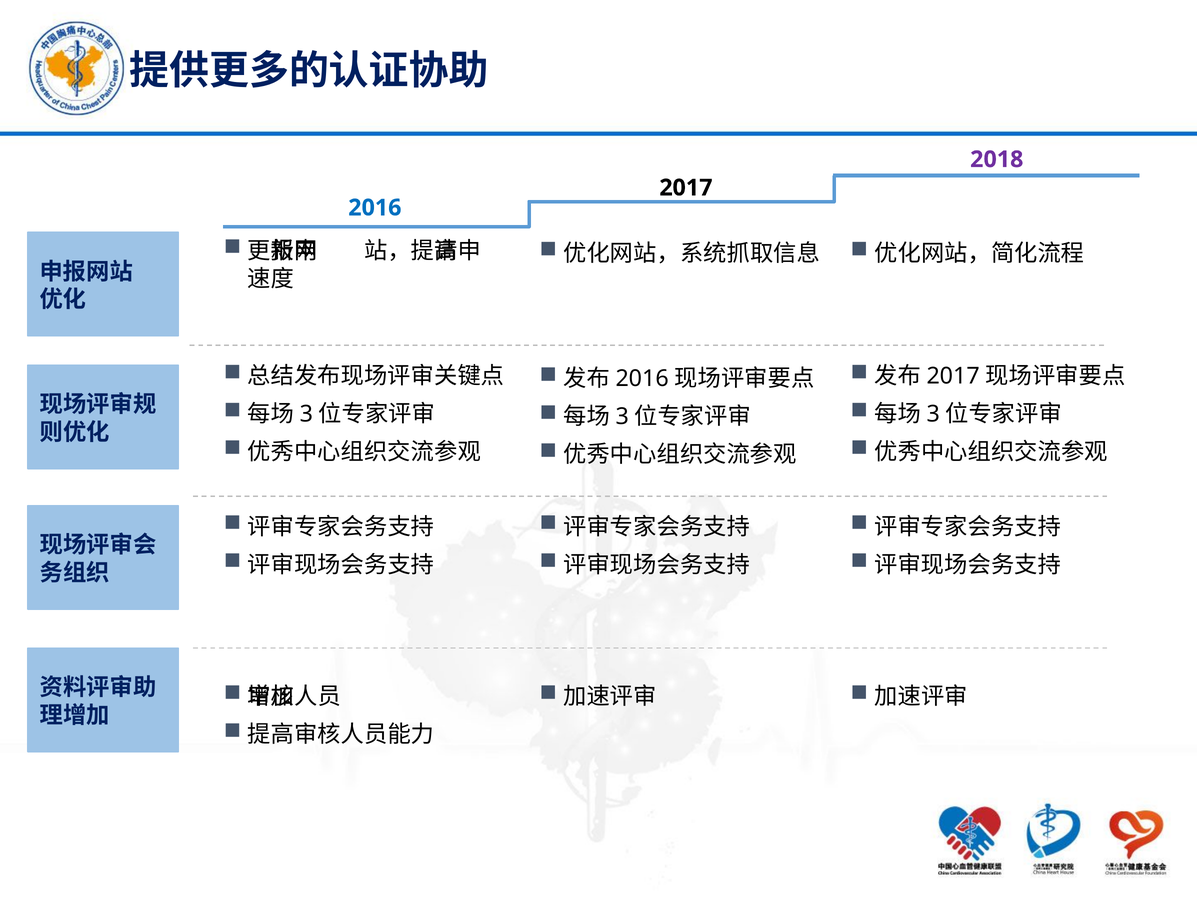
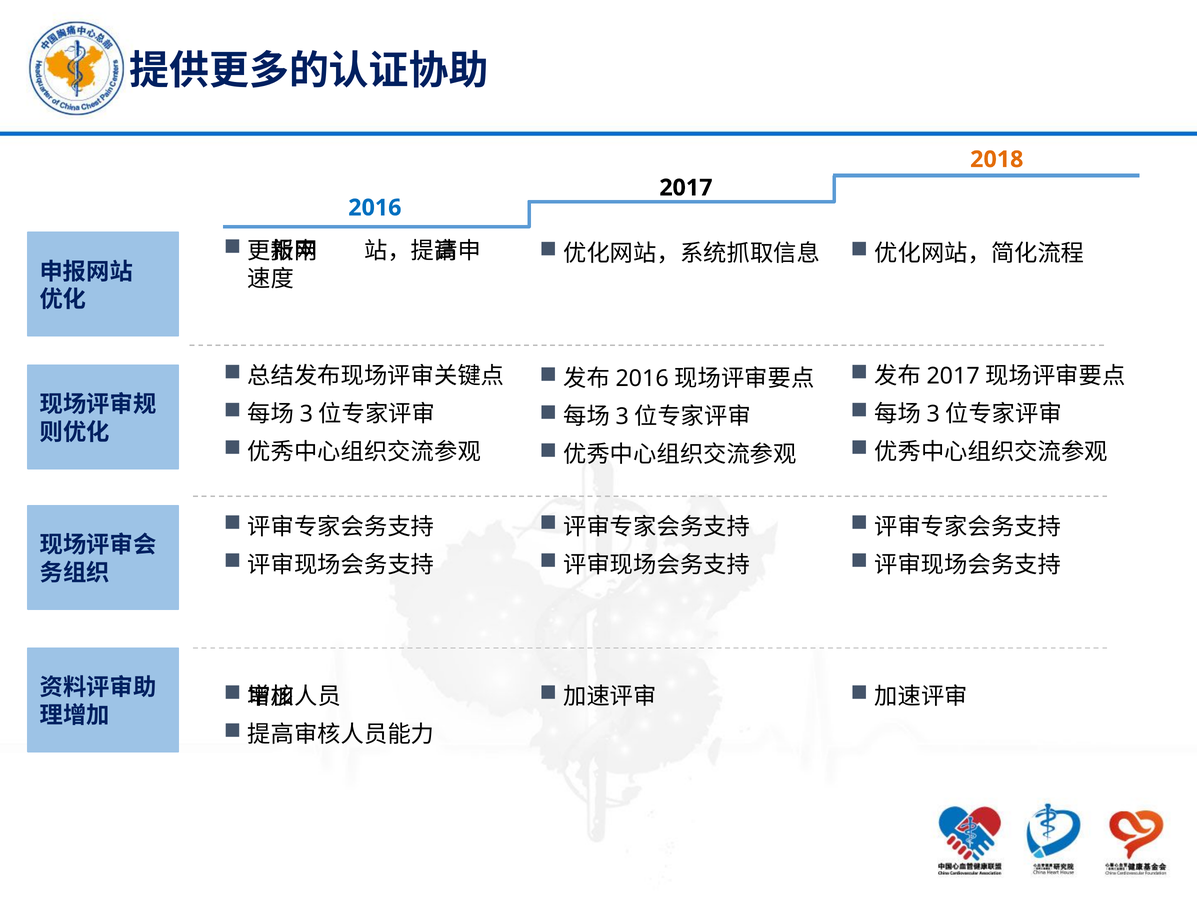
2018 colour: purple -> orange
